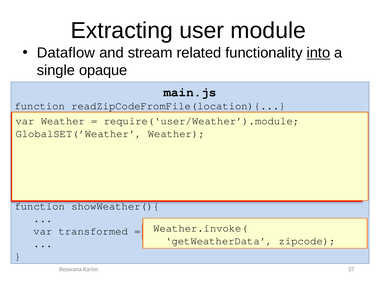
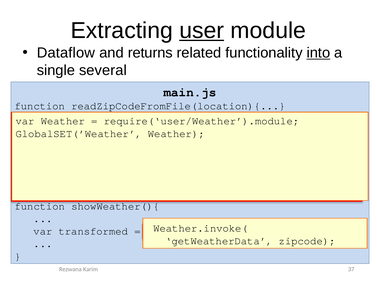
user underline: none -> present
stream: stream -> returns
opaque: opaque -> several
